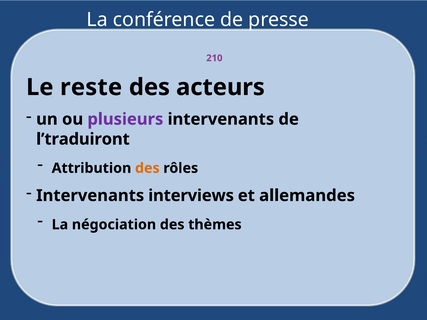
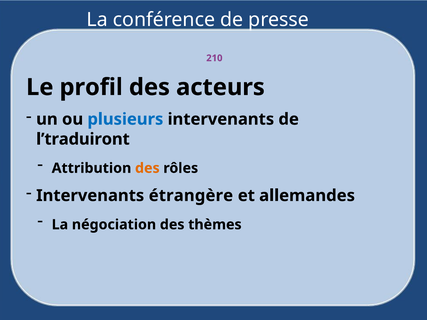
reste: reste -> profil
plusieurs colour: purple -> blue
interviews: interviews -> étrangère
